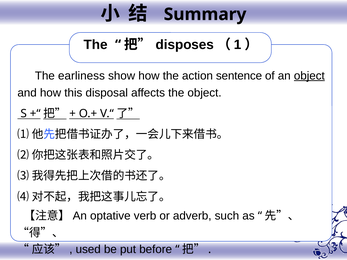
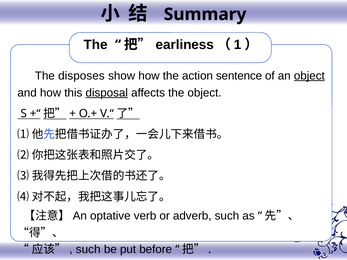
disposes: disposes -> earliness
earliness: earliness -> disposes
disposal underline: none -> present
used at (88, 250): used -> such
